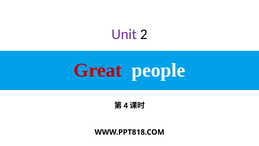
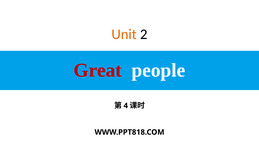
Unit colour: purple -> orange
